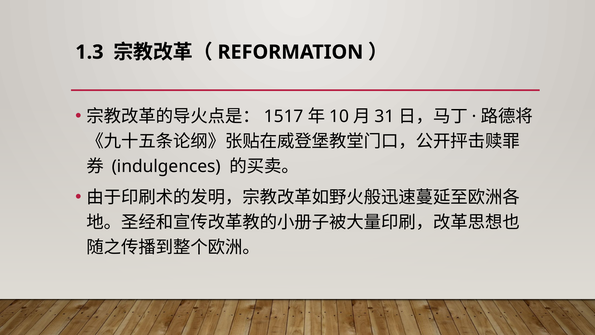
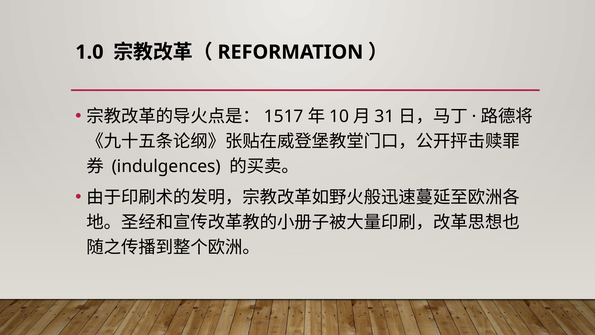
1.3: 1.3 -> 1.0
